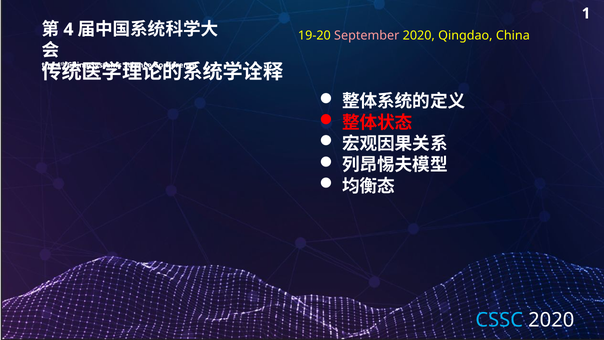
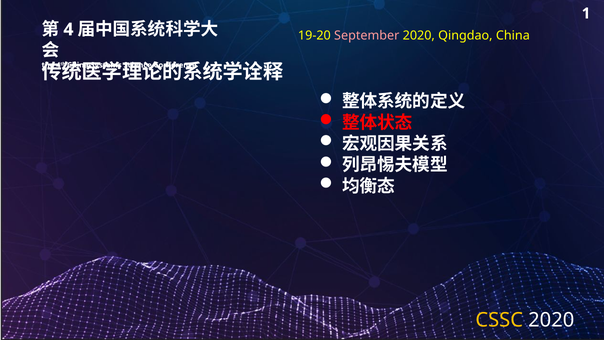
CSSC colour: light blue -> yellow
